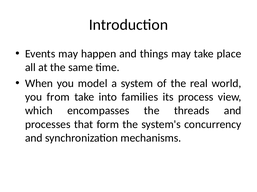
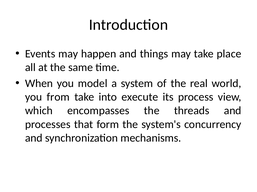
families: families -> execute
